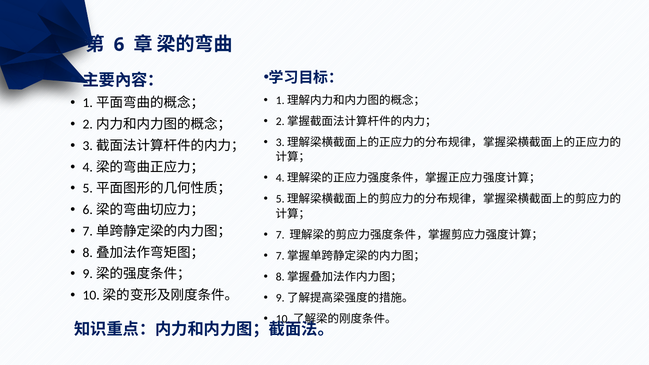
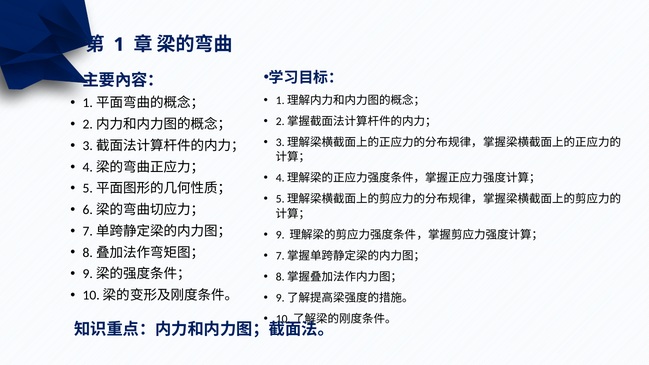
6: 6 -> 1
7: 7 -> 9
